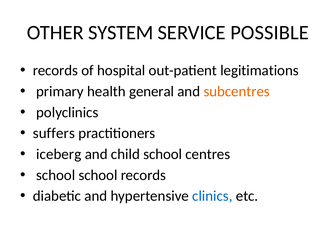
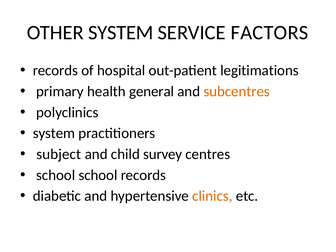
POSSIBLE: POSSIBLE -> FACTORS
suffers at (54, 133): suffers -> system
iceberg: iceberg -> subject
child school: school -> survey
clinics colour: blue -> orange
